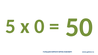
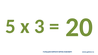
0: 0 -> 3
50: 50 -> 20
